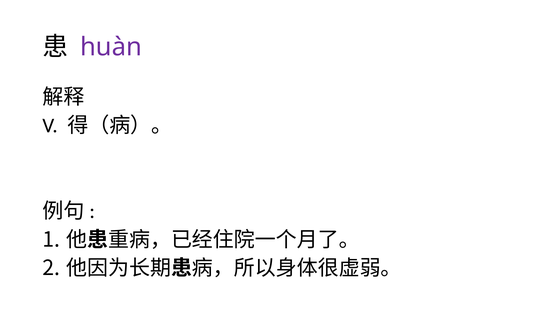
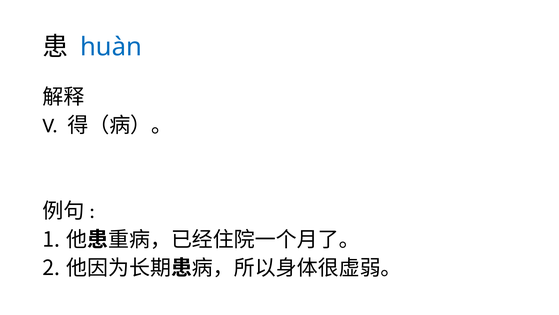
huàn colour: purple -> blue
